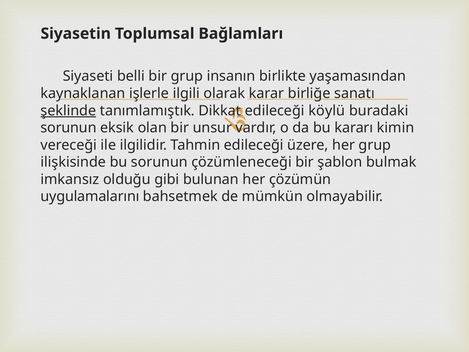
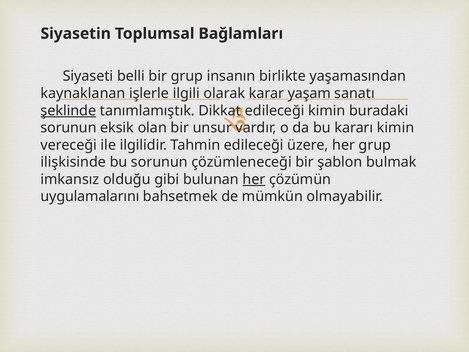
birliğe: birliğe -> yaşam
edileceği köylü: köylü -> kimin
her at (254, 179) underline: none -> present
